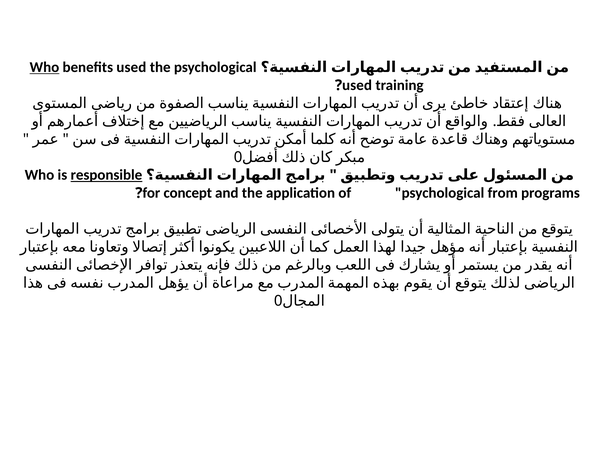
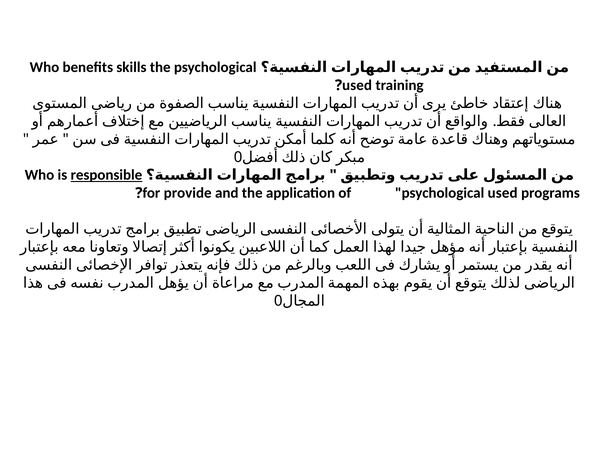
Who at (44, 67) underline: present -> none
benefits used: used -> skills
concept: concept -> provide
of psychological from: from -> used
